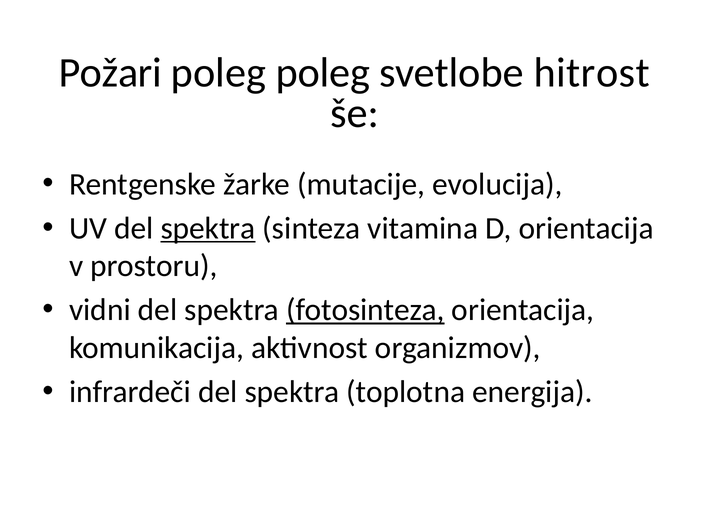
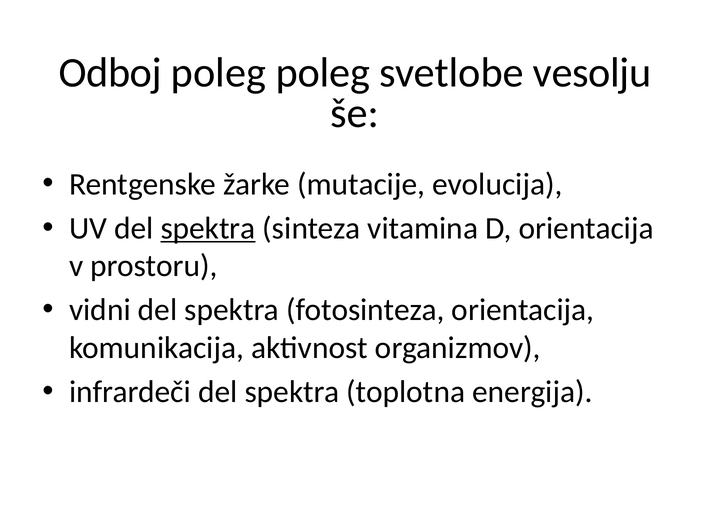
Požari: Požari -> Odboj
hitrost: hitrost -> vesolju
fotosinteza underline: present -> none
